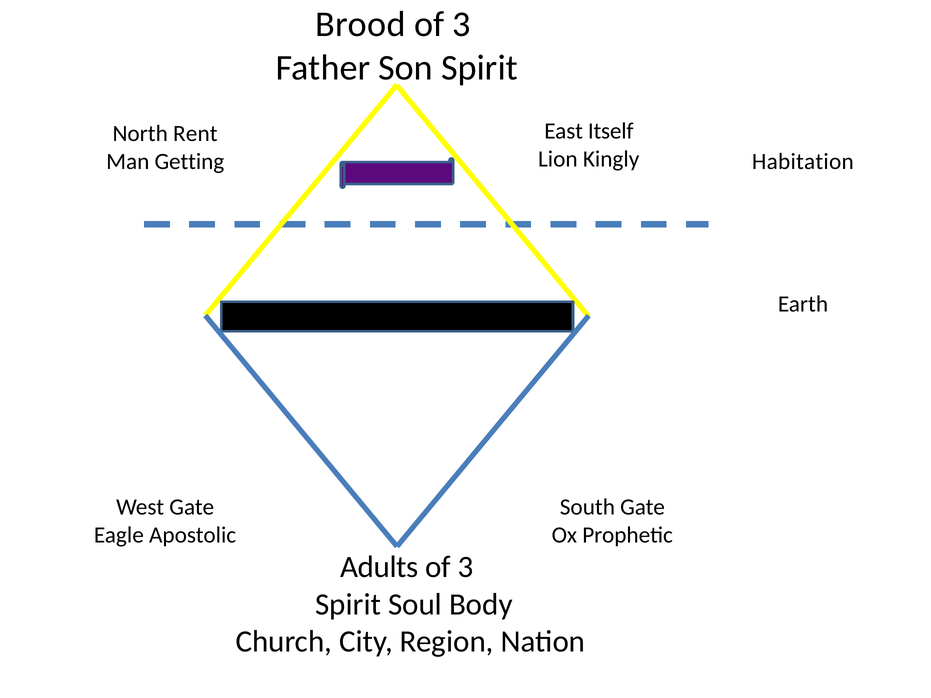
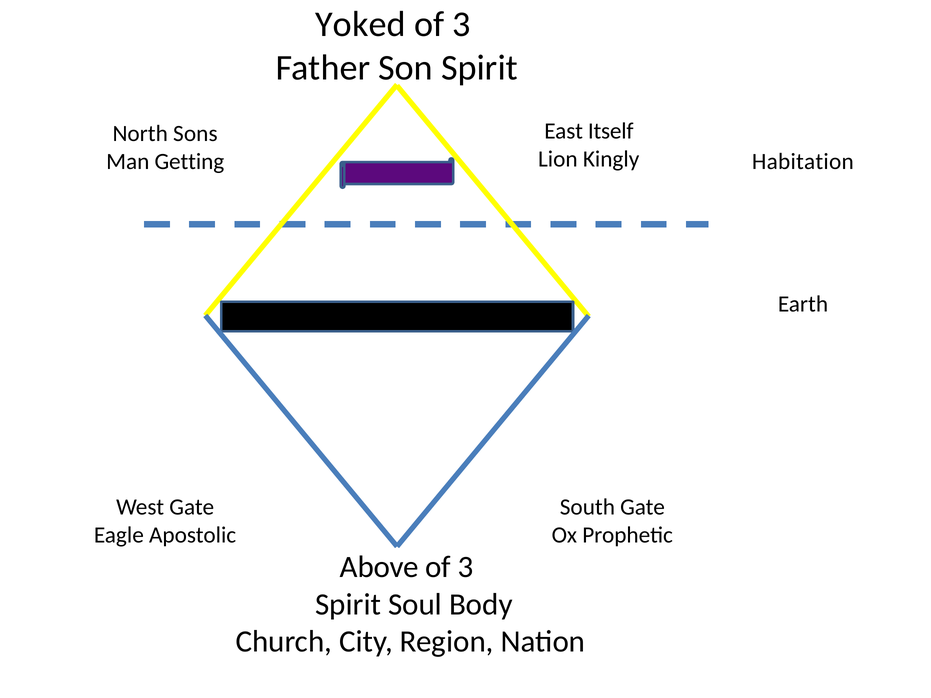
Brood: Brood -> Yoked
Rent: Rent -> Sons
Adults: Adults -> Above
